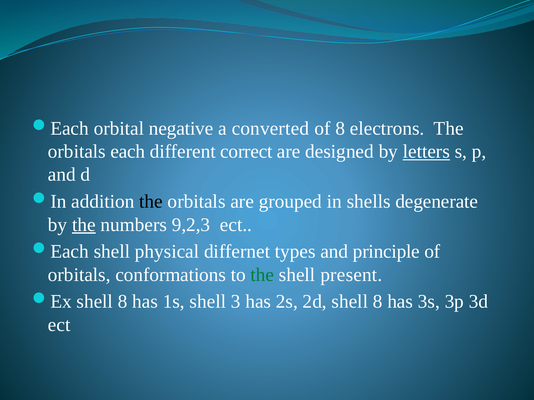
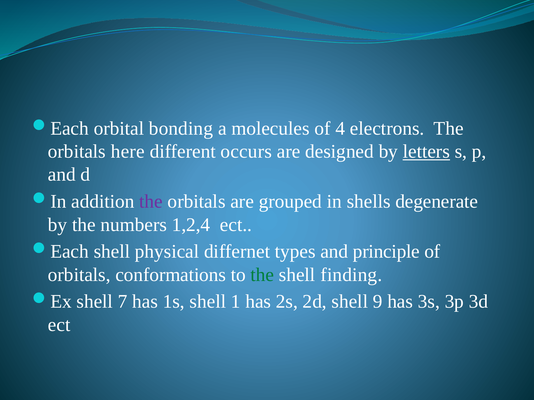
negative: negative -> bonding
converted: converted -> molecules
of 8: 8 -> 4
each: each -> here
correct: correct -> occurs
the at (151, 202) colour: black -> purple
the at (84, 225) underline: present -> none
9,2,3: 9,2,3 -> 1,2,4
present: present -> finding
8 at (123, 302): 8 -> 7
3: 3 -> 1
2d shell 8: 8 -> 9
